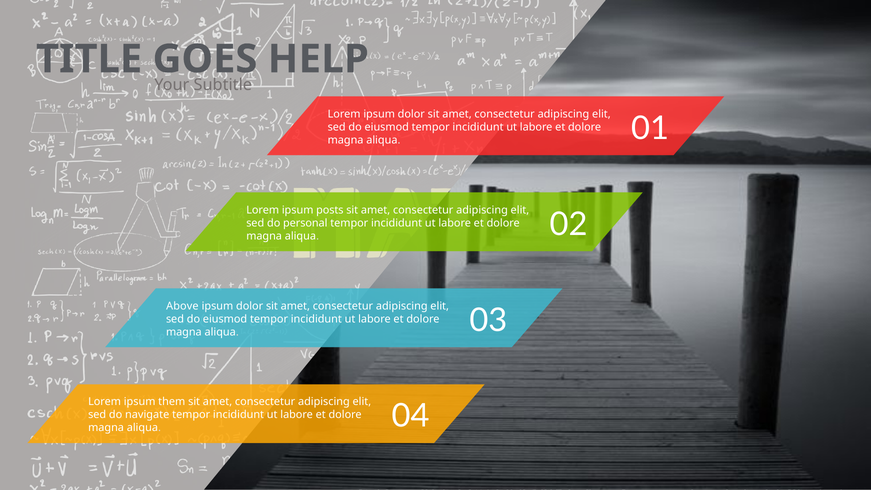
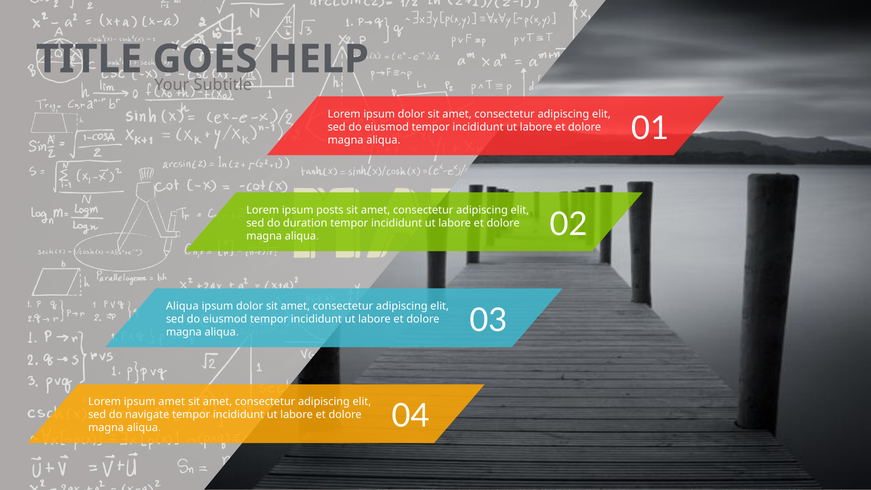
personal: personal -> duration
Above at (182, 306): Above -> Aliqua
ipsum them: them -> amet
